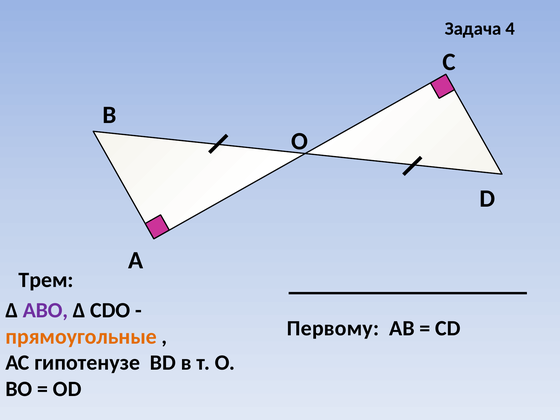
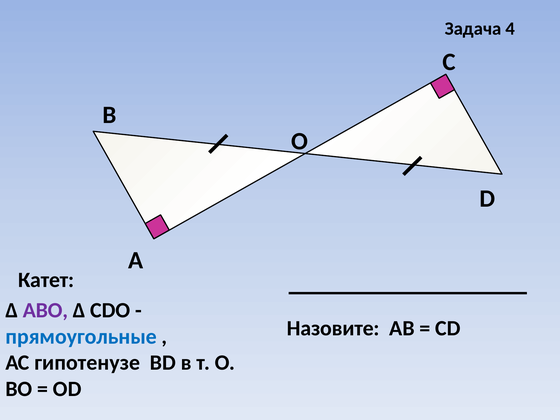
Трем: Трем -> Катет
Первому: Первому -> Назовите
прямоугольные colour: orange -> blue
